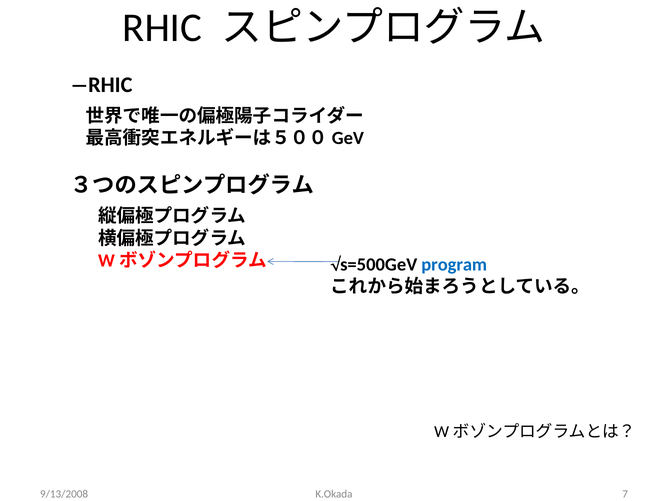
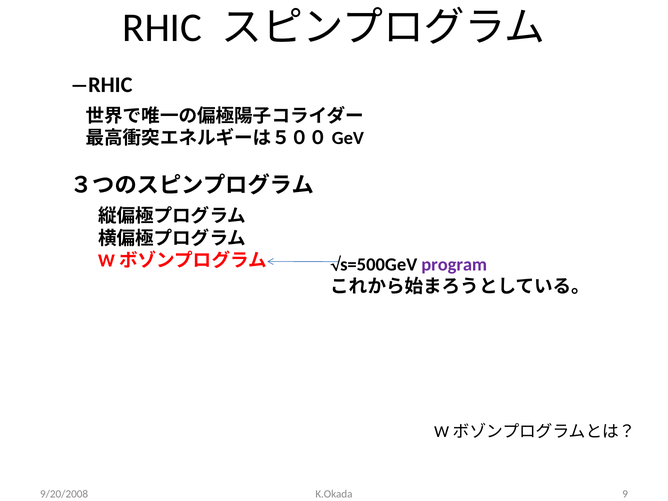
program colour: blue -> purple
7: 7 -> 9
9/13/2008: 9/13/2008 -> 9/20/2008
